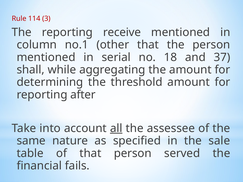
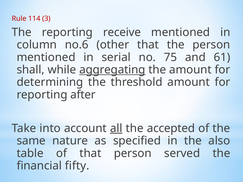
no.1: no.1 -> no.6
18: 18 -> 75
37: 37 -> 61
aggregating underline: none -> present
assessee: assessee -> accepted
sale: sale -> also
fails: fails -> fifty
